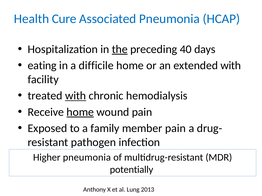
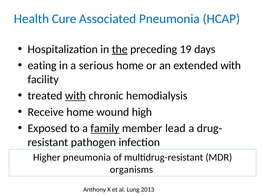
40: 40 -> 19
difficile: difficile -> serious
home at (80, 112) underline: present -> none
wound pain: pain -> high
family underline: none -> present
member pain: pain -> lead
potentially: potentially -> organisms
